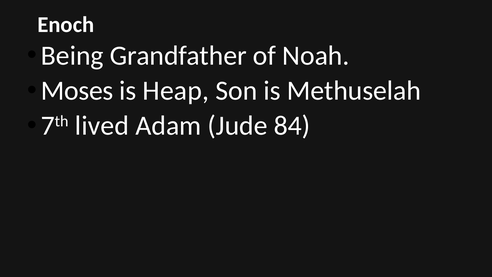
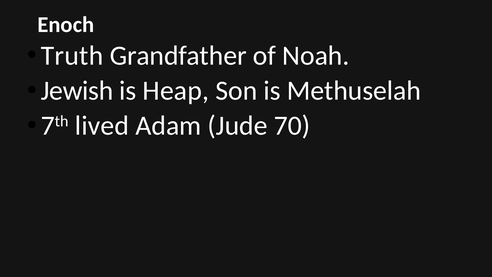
Being: Being -> Truth
Moses: Moses -> Jewish
84: 84 -> 70
